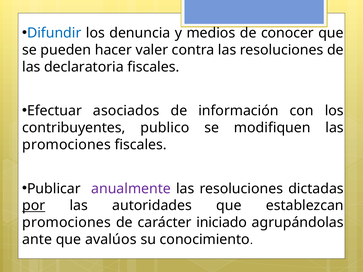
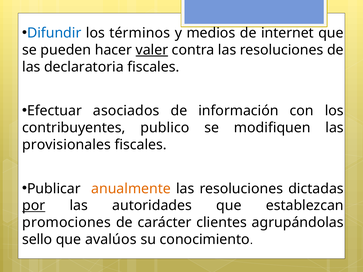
denuncia: denuncia -> términos
conocer: conocer -> internet
valer underline: none -> present
promociones at (67, 145): promociones -> provisionales
anualmente colour: purple -> orange
iniciado: iniciado -> clientes
ante: ante -> sello
